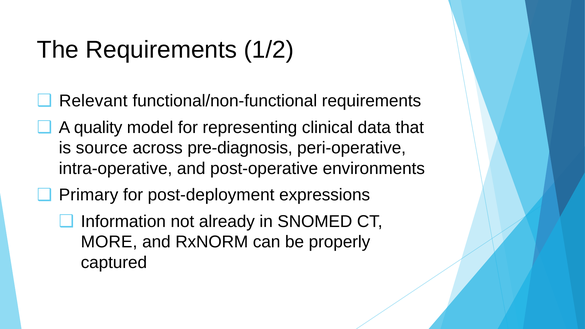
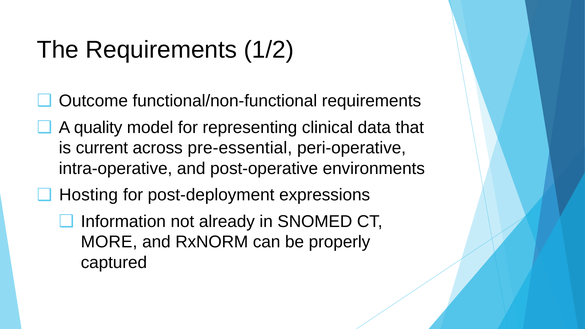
Relevant: Relevant -> Outcome
source: source -> current
pre-diagnosis: pre-diagnosis -> pre-essential
Primary: Primary -> Hosting
